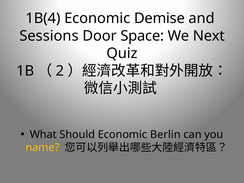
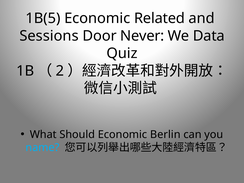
1B(4: 1B(4 -> 1B(5
Demise: Demise -> Related
Space: Space -> Never
Next: Next -> Data
name colour: yellow -> light blue
